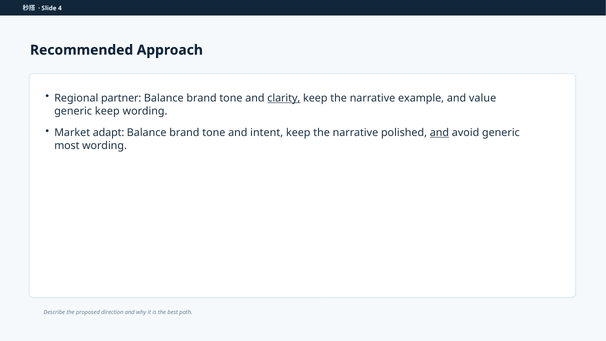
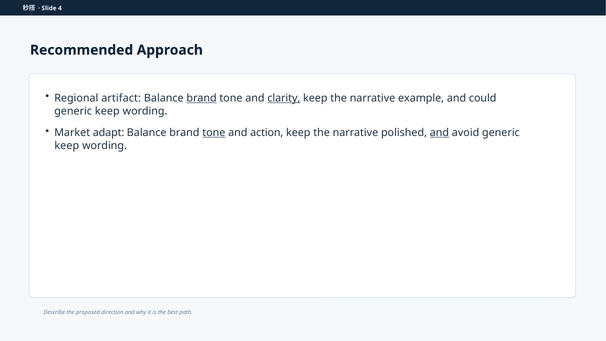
partner: partner -> artifact
brand at (202, 98) underline: none -> present
value: value -> could
tone at (214, 133) underline: none -> present
intent: intent -> action
most at (67, 146): most -> keep
